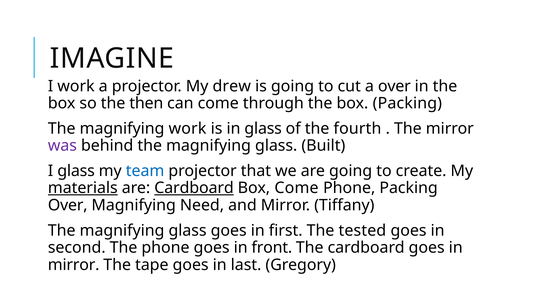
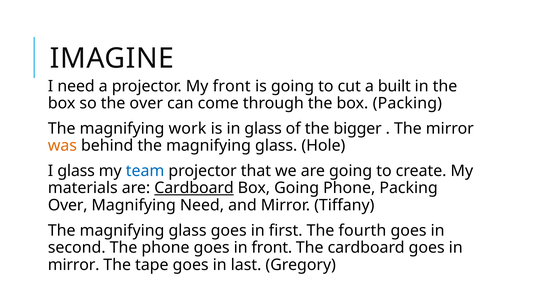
I work: work -> need
My drew: drew -> front
a over: over -> built
the then: then -> over
fourth: fourth -> bigger
was colour: purple -> orange
Built: Built -> Hole
materials underline: present -> none
Box Come: Come -> Going
tested: tested -> fourth
